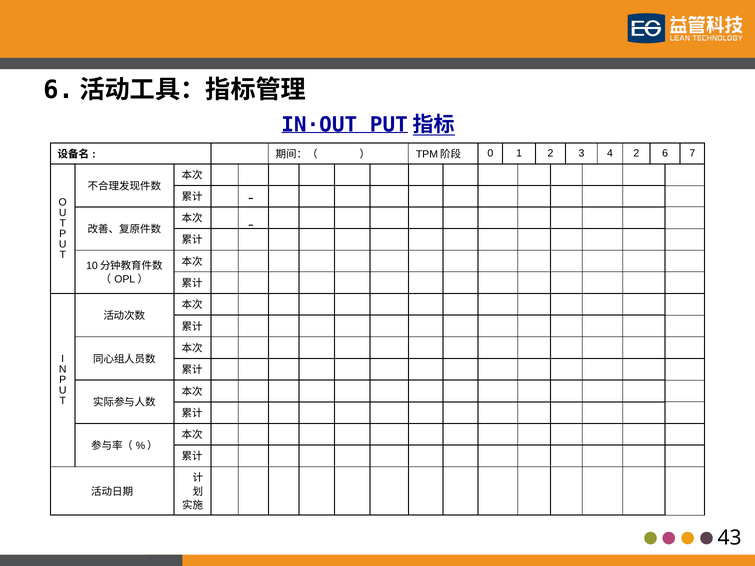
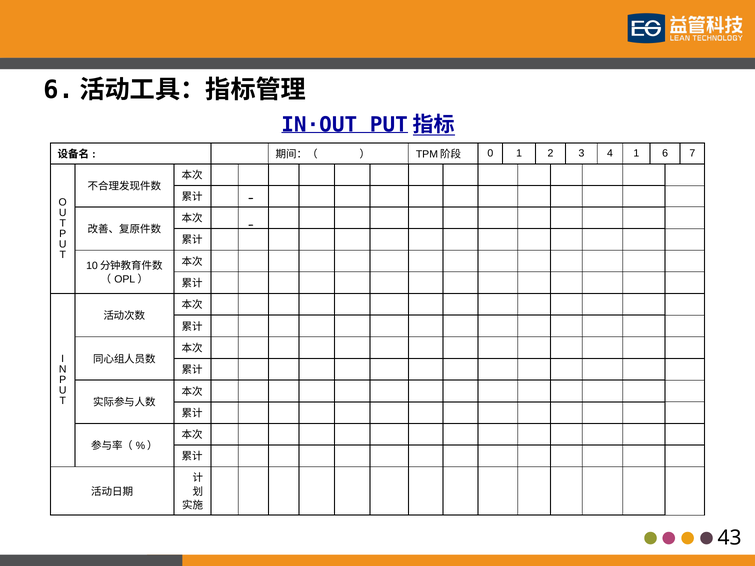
4 2: 2 -> 1
